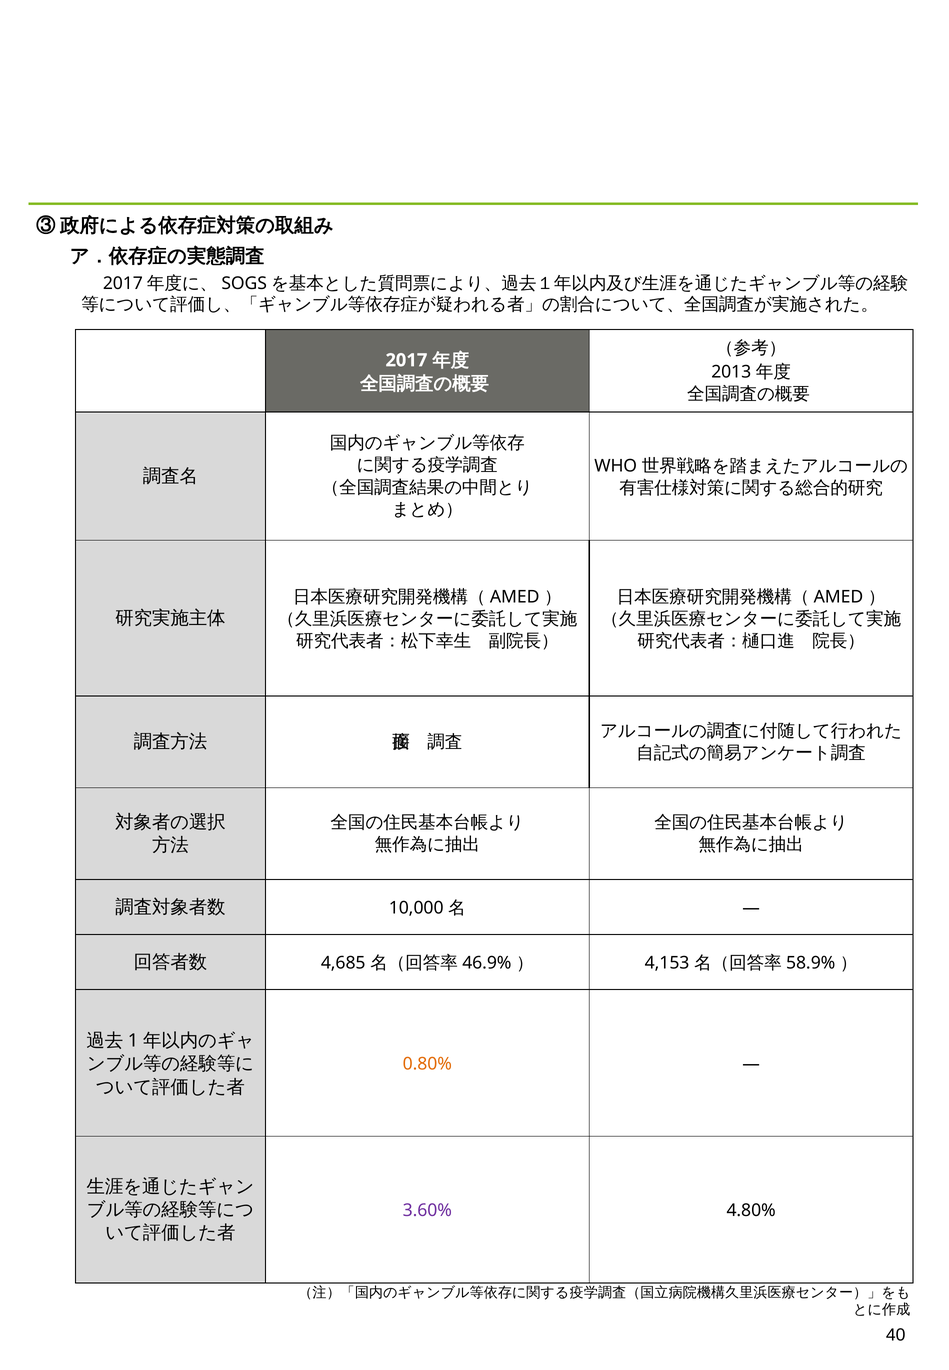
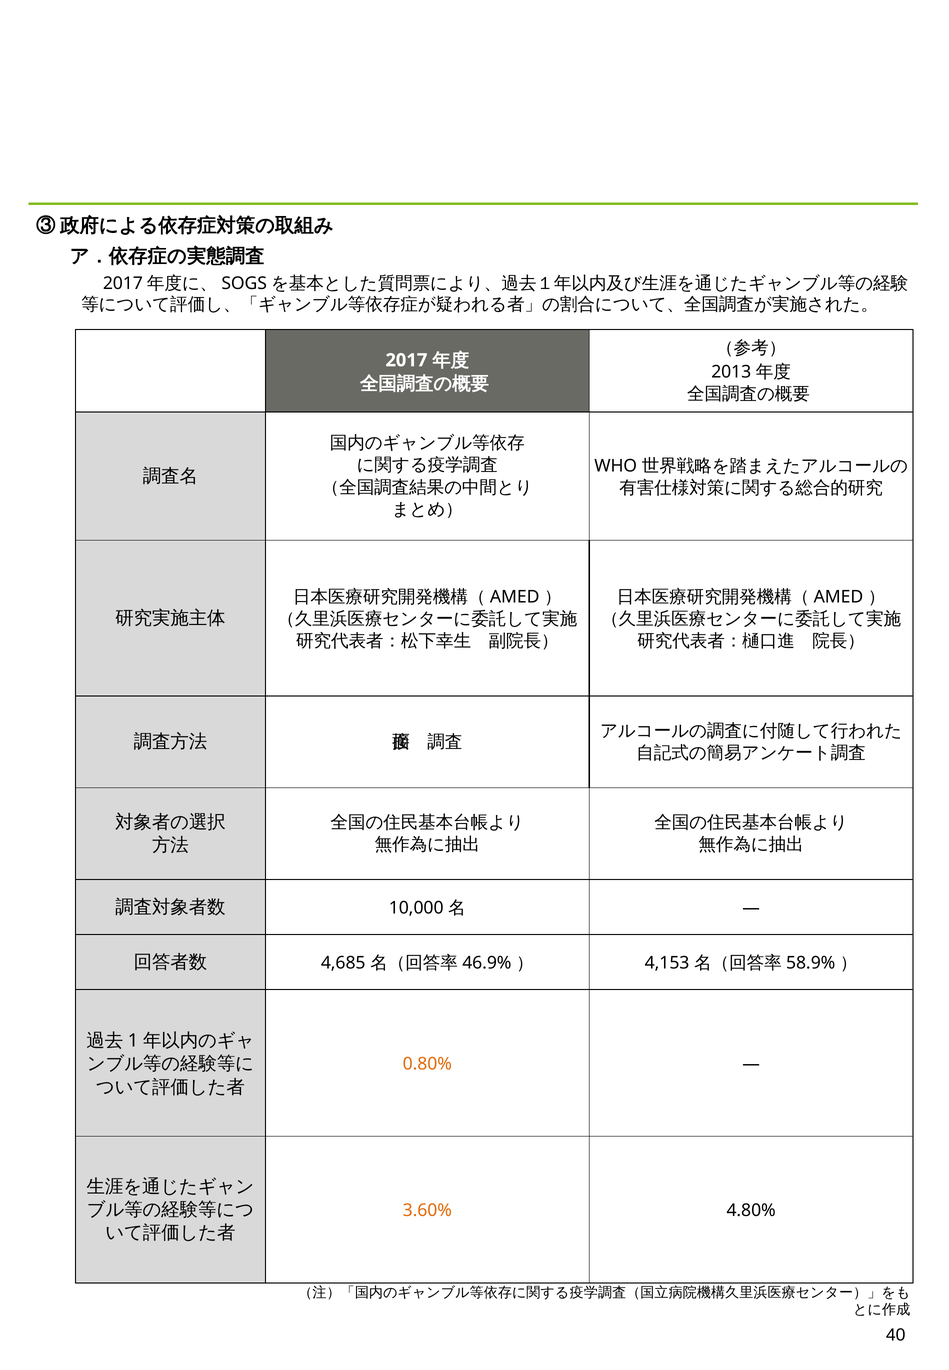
3.60% colour: purple -> orange
